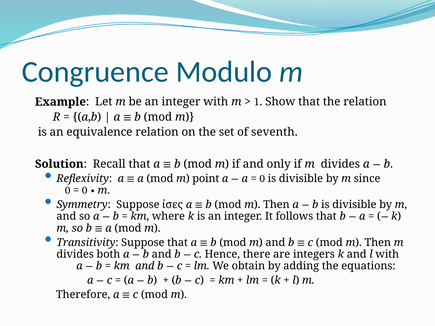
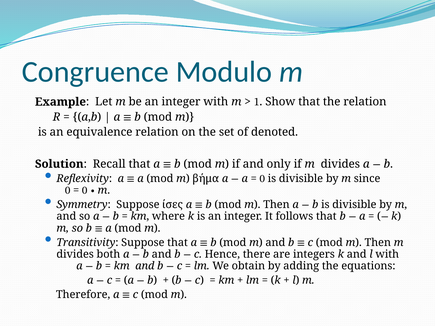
seventh: seventh -> denoted
point: point -> βήμα
